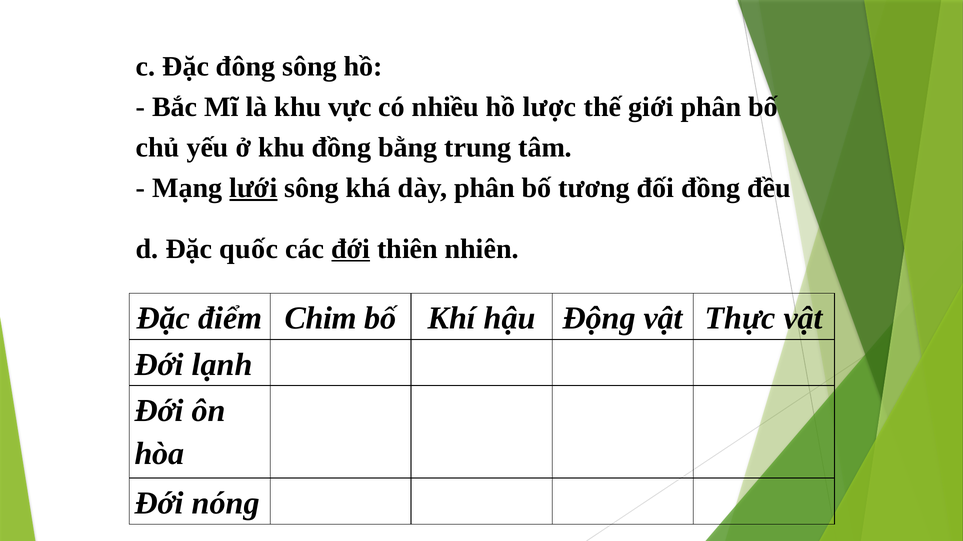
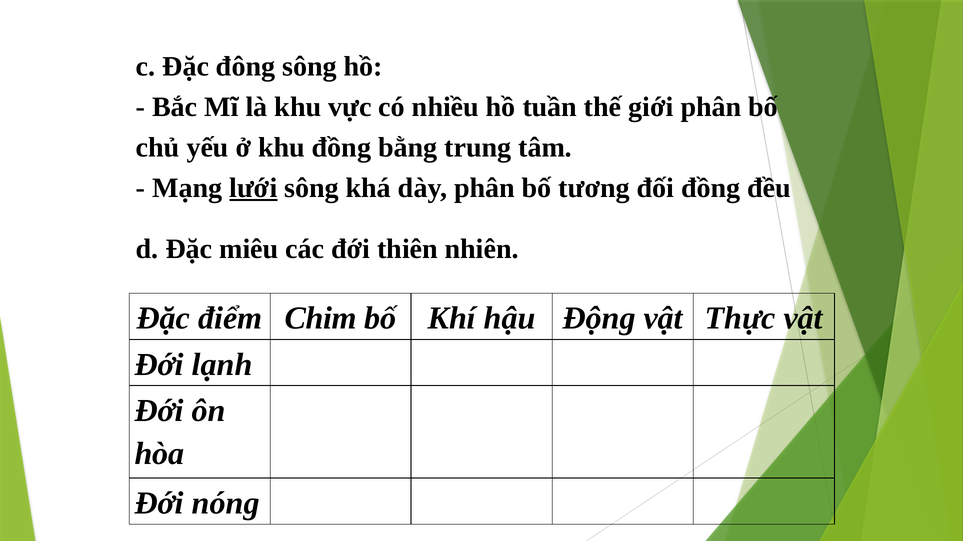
lược: lược -> tuần
quốc: quốc -> miêu
đới at (351, 249) underline: present -> none
